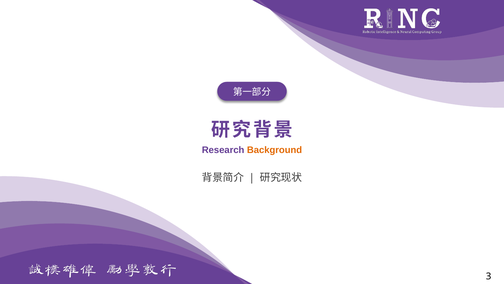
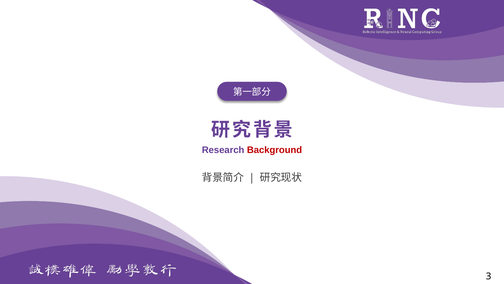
Background colour: orange -> red
